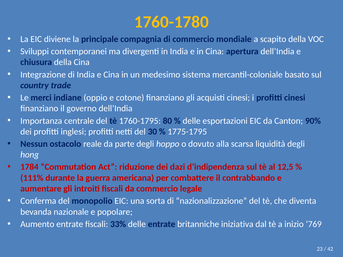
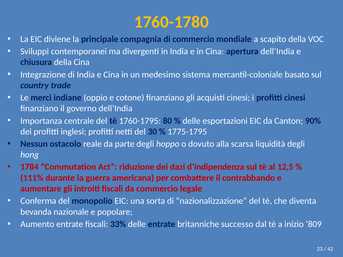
iniziativa: iniziativa -> successo
769: 769 -> 809
